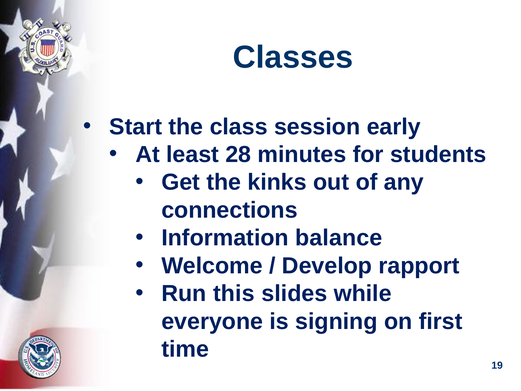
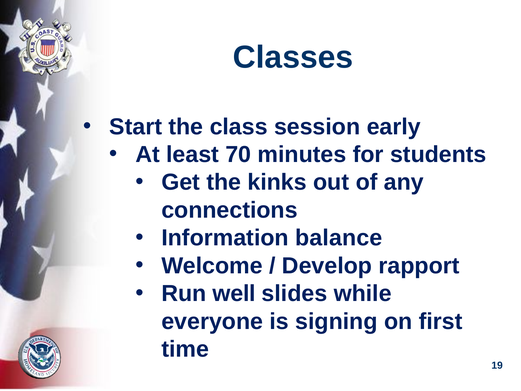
28: 28 -> 70
this: this -> well
